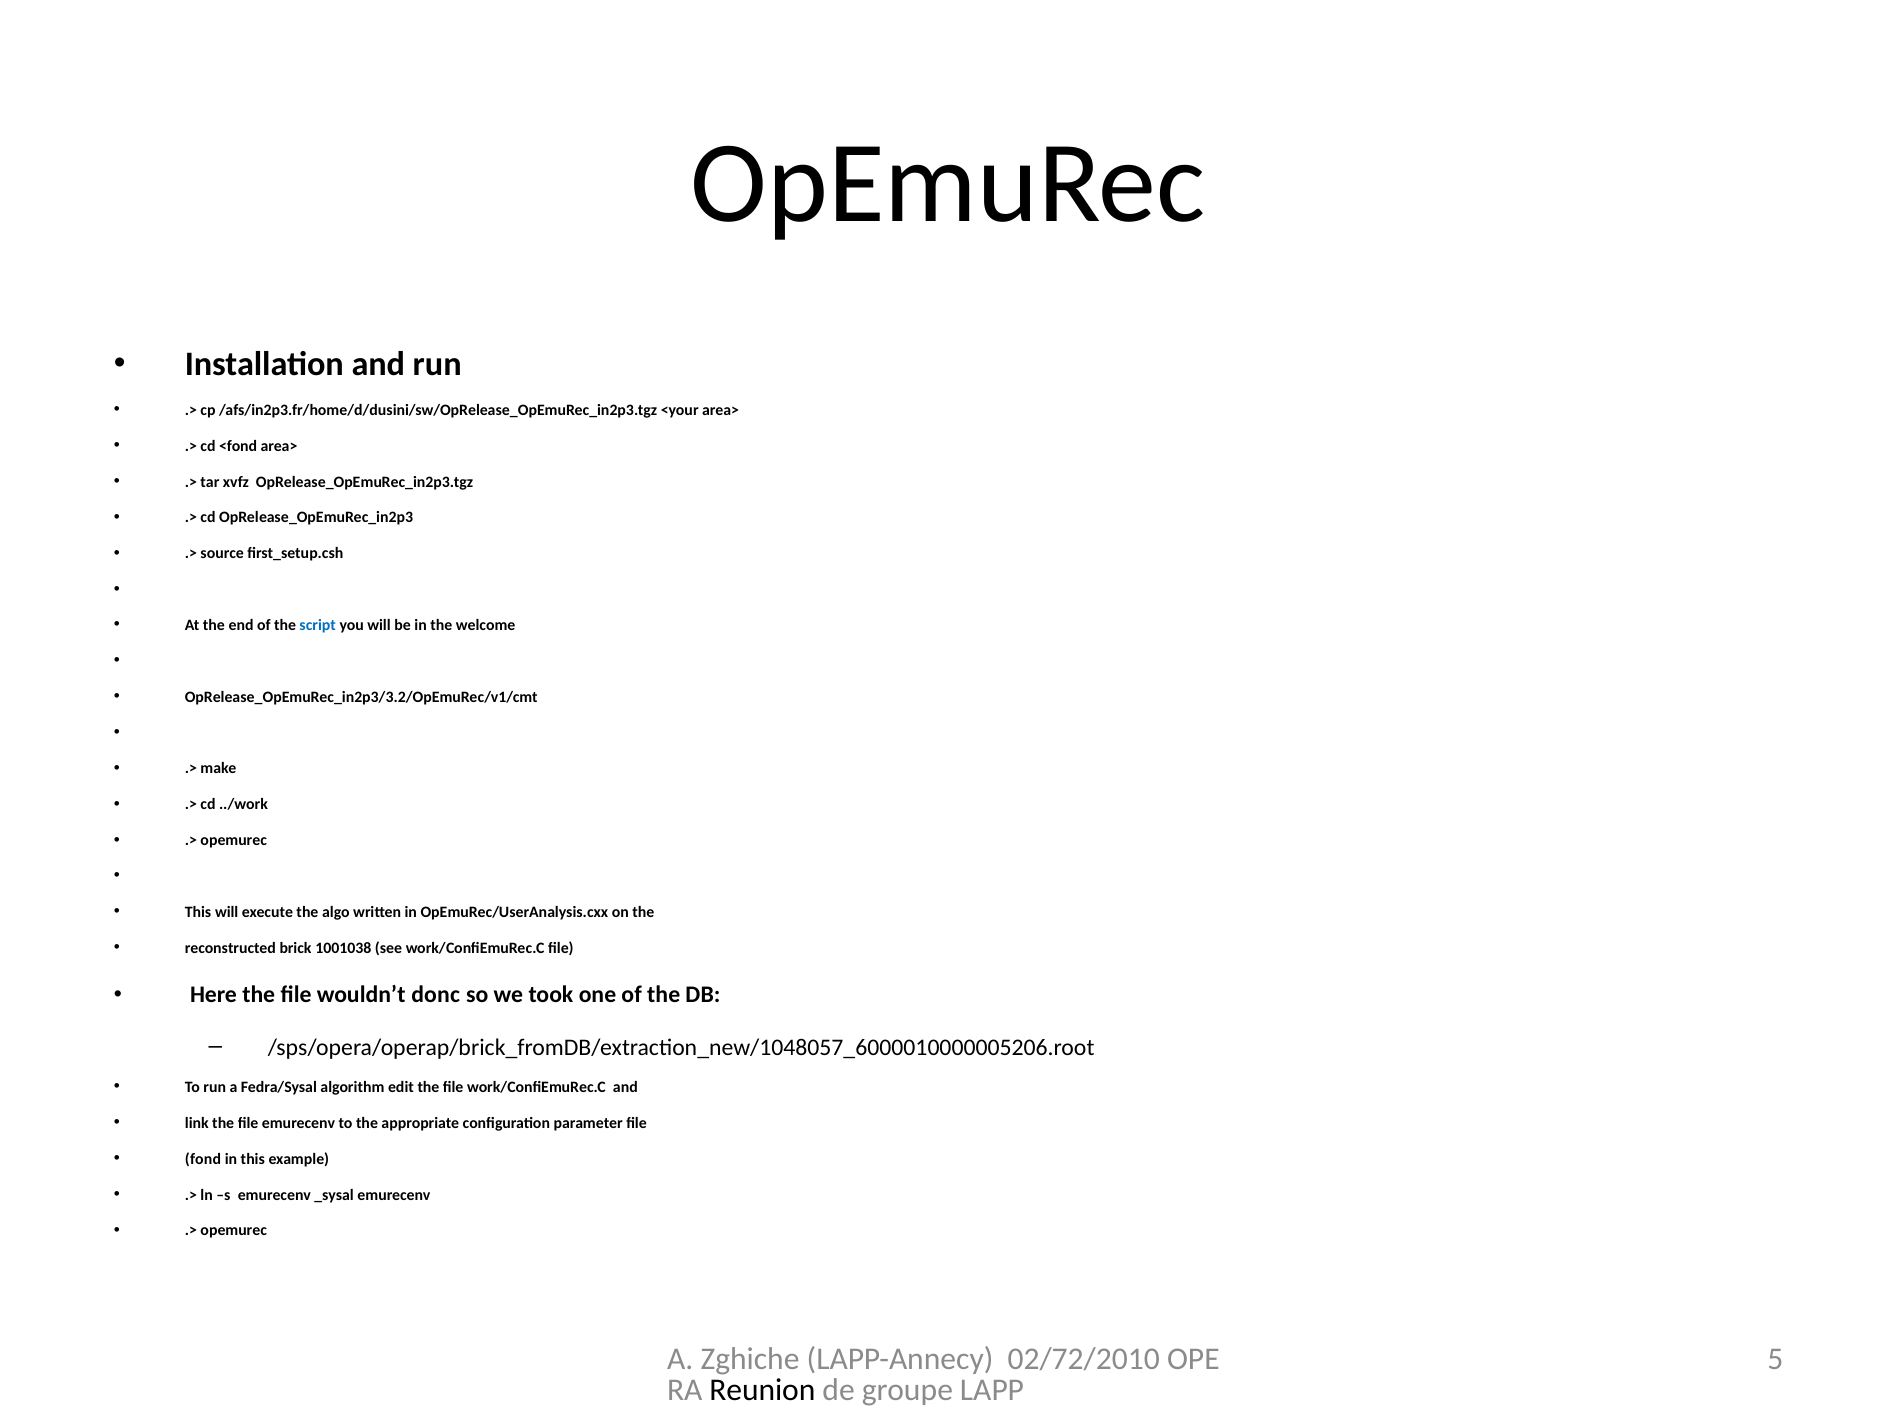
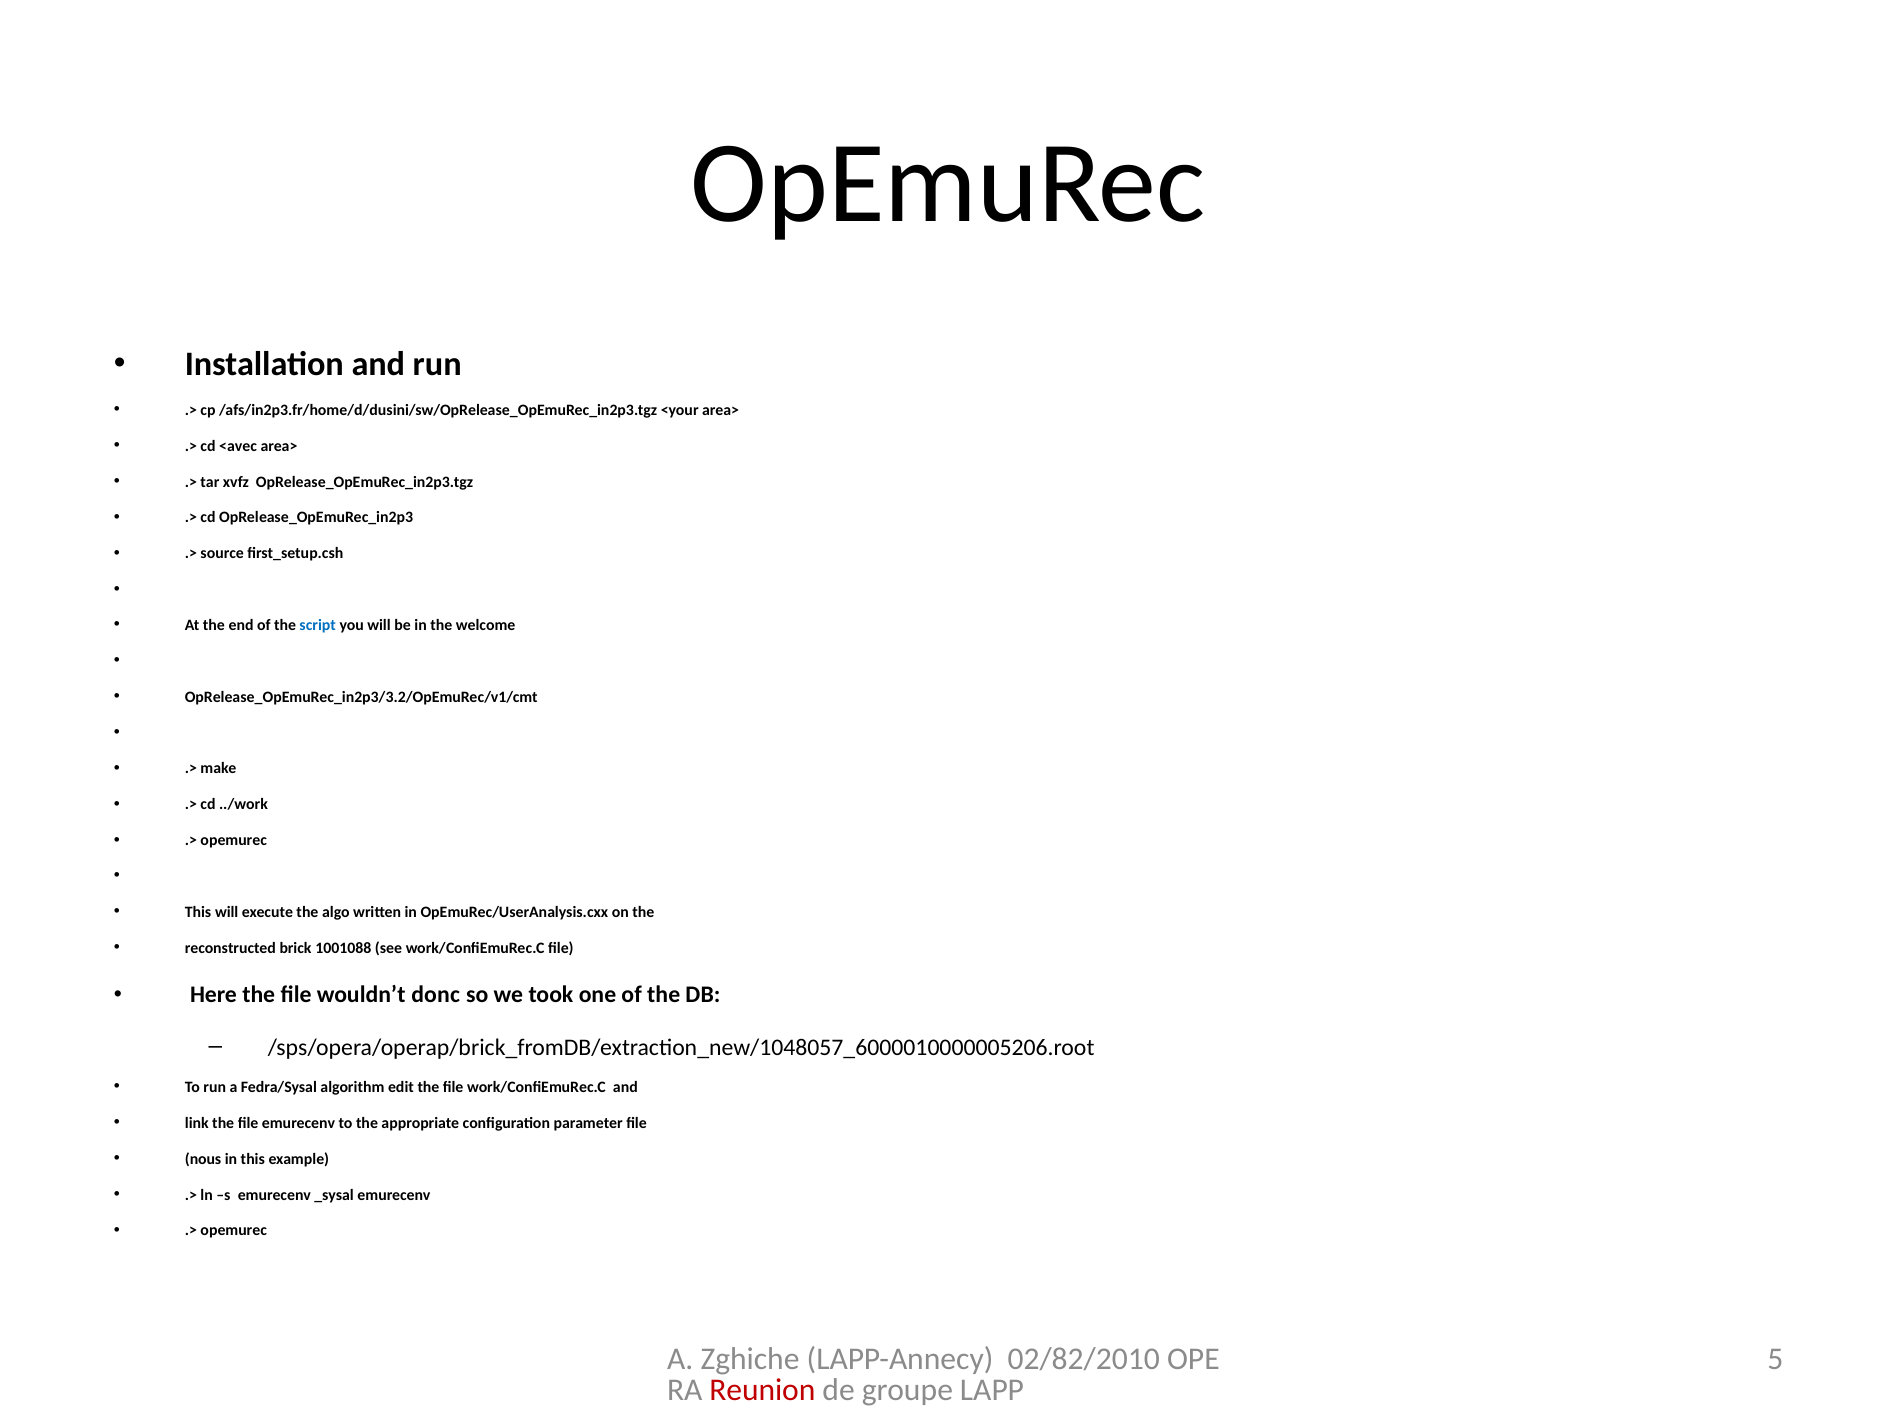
<fond: <fond -> <avec
1001038: 1001038 -> 1001088
fond: fond -> nous
02/72/2010: 02/72/2010 -> 02/82/2010
Reunion colour: black -> red
